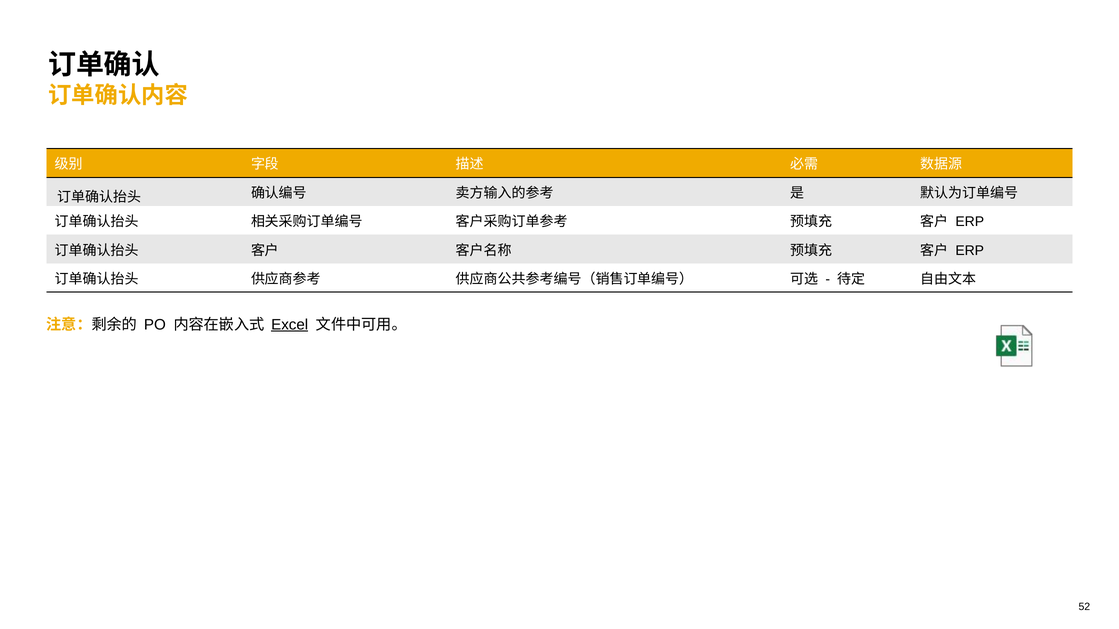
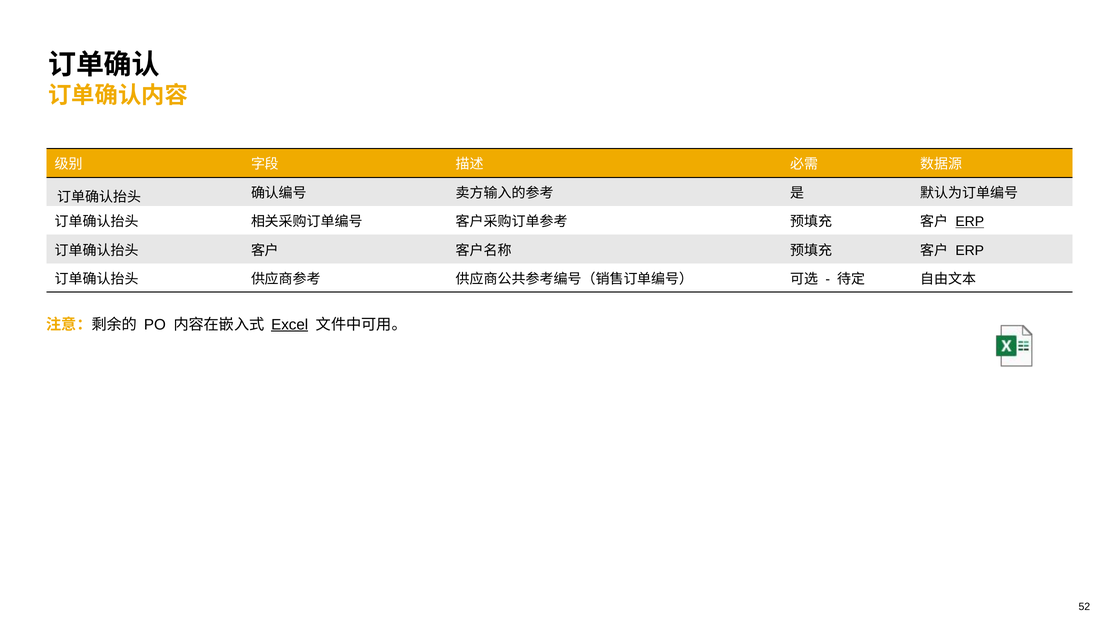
ERP at (970, 222) underline: none -> present
